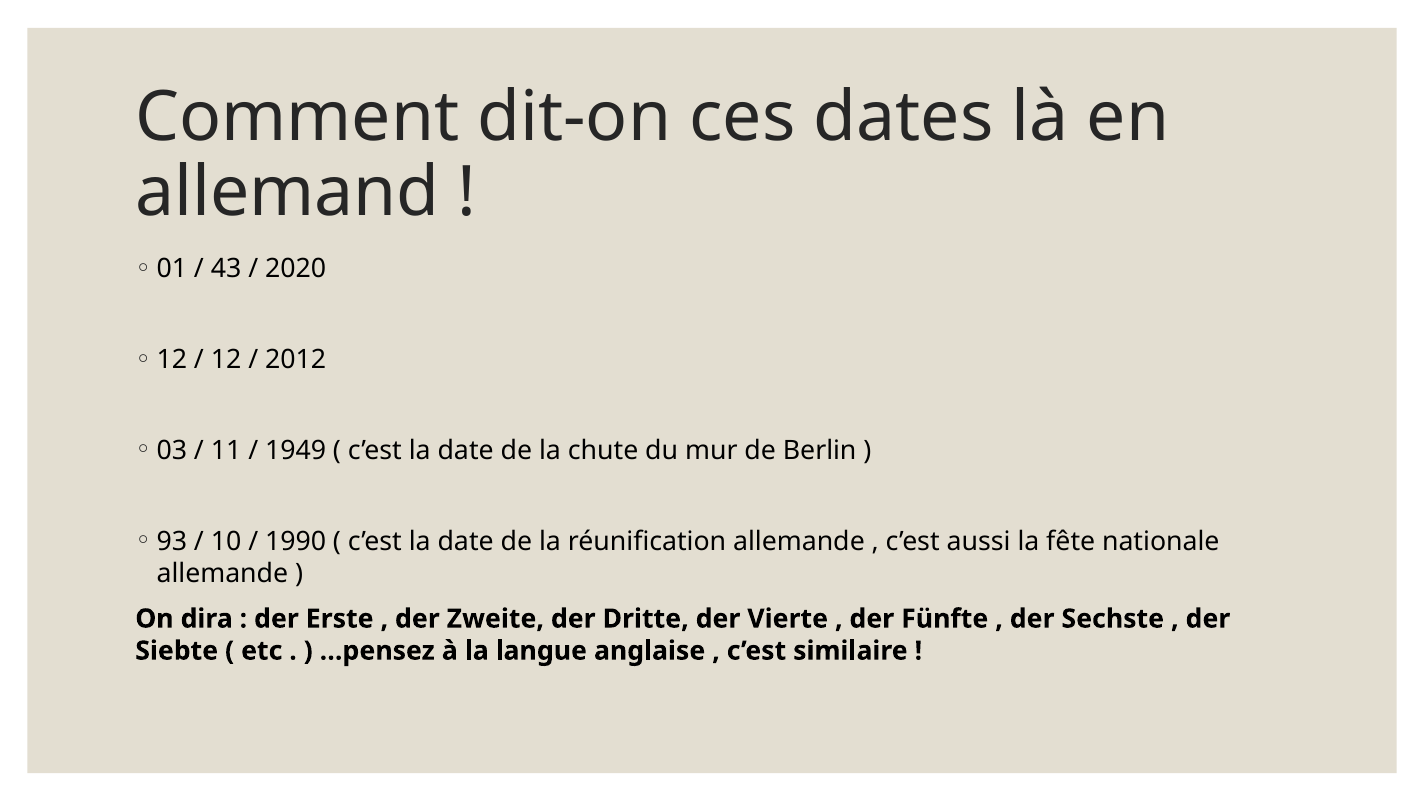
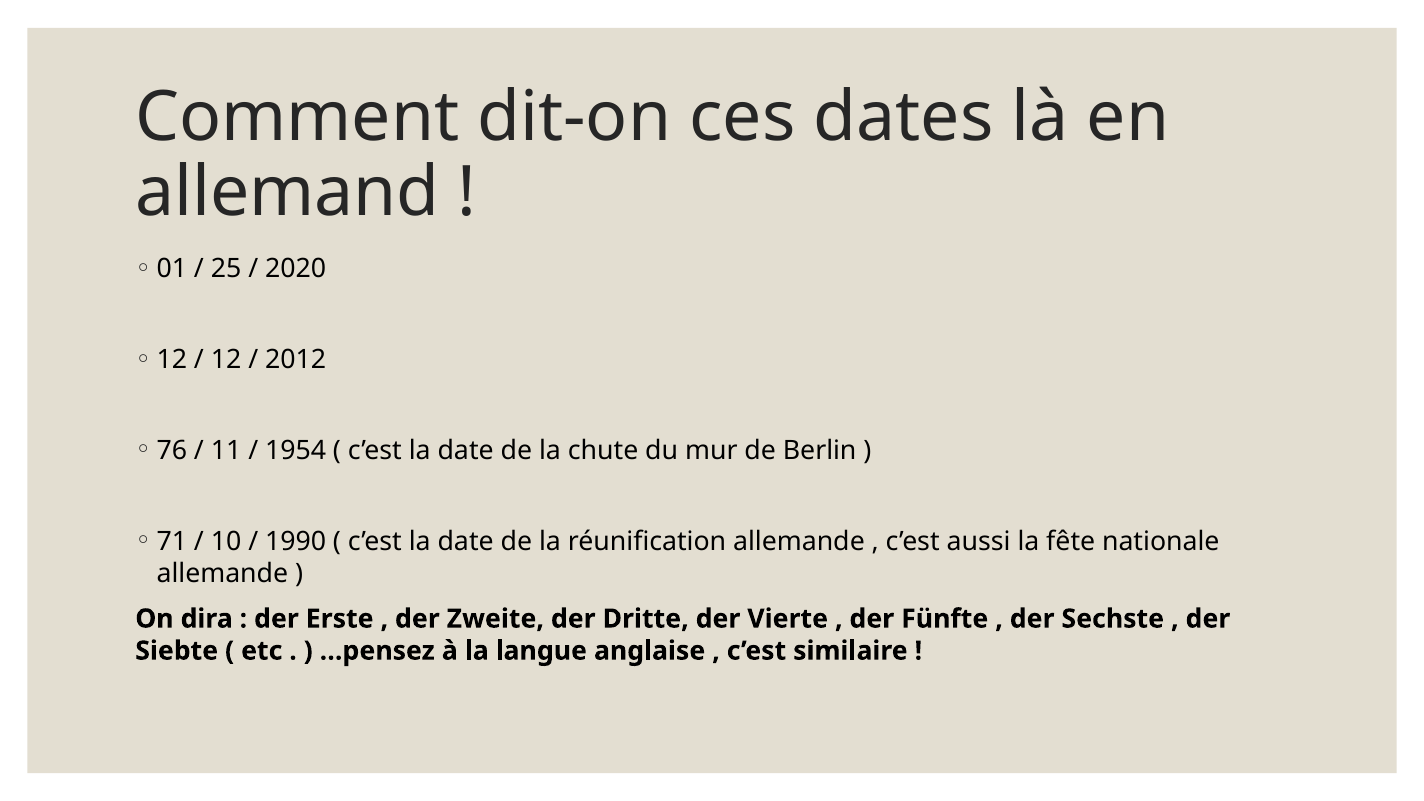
43: 43 -> 25
03: 03 -> 76
1949: 1949 -> 1954
93: 93 -> 71
